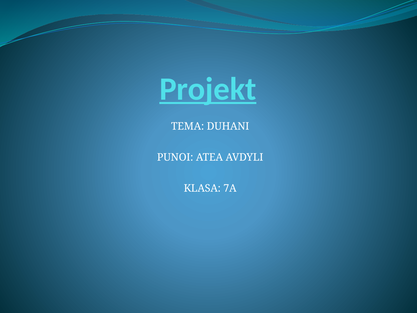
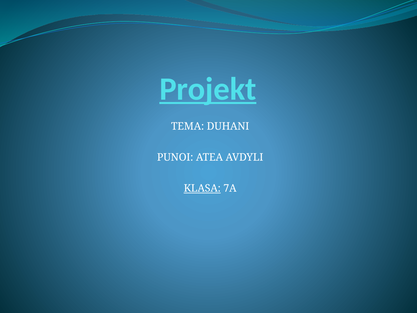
KLASA underline: none -> present
